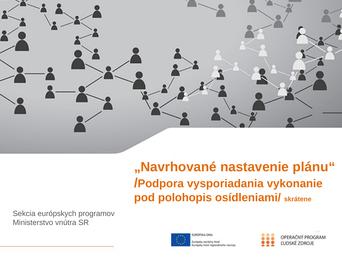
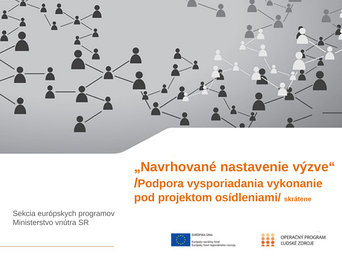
plánu“: plánu“ -> výzve“
polohopis: polohopis -> projektom
